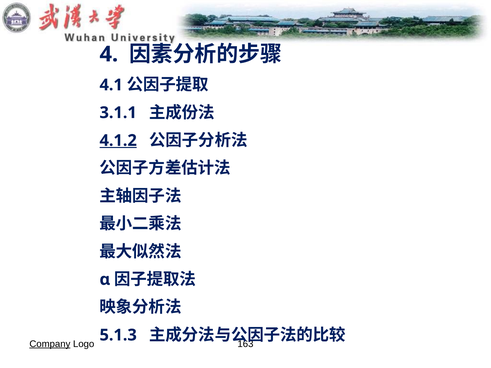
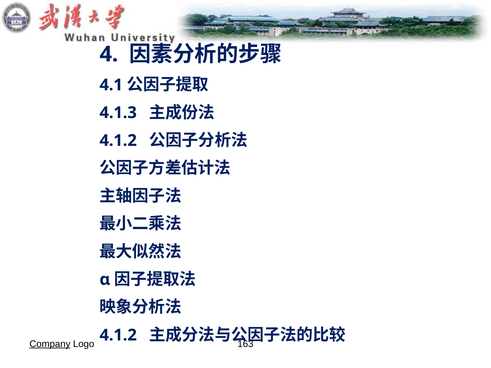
3.1.1: 3.1.1 -> 4.1.3
4.1.2 at (118, 141) underline: present -> none
5.1.3 at (118, 335): 5.1.3 -> 4.1.2
